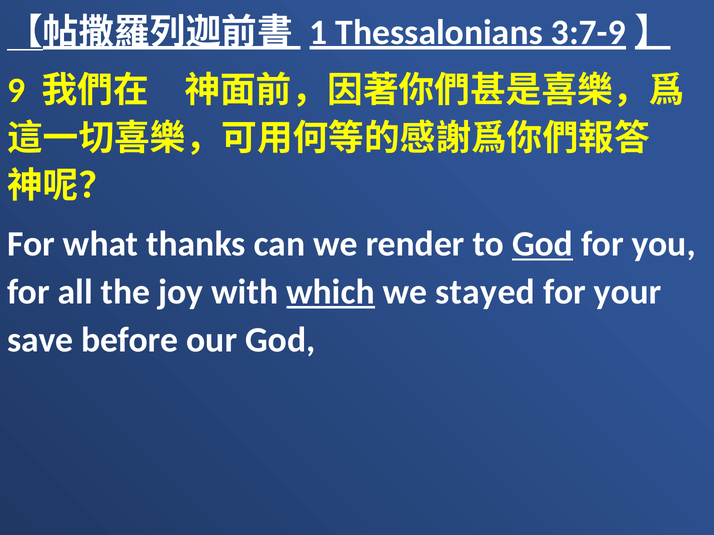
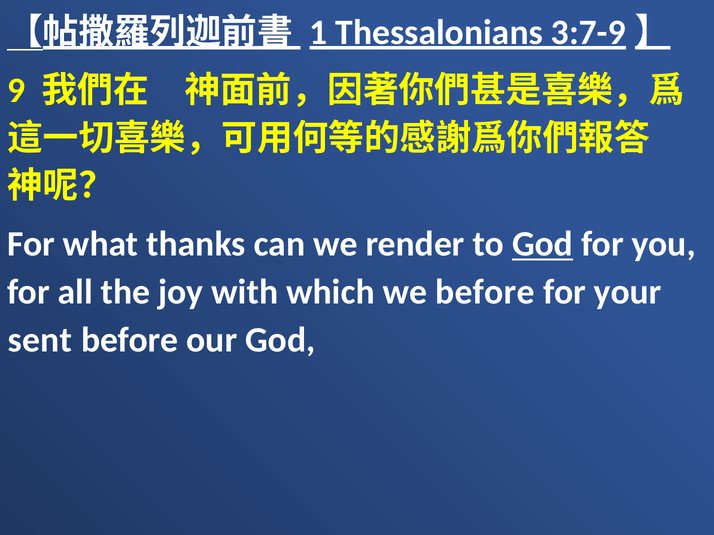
which underline: present -> none
we stayed: stayed -> before
save: save -> sent
